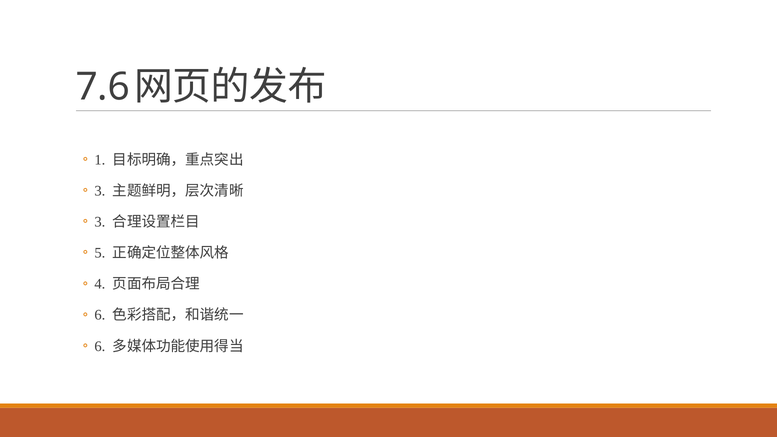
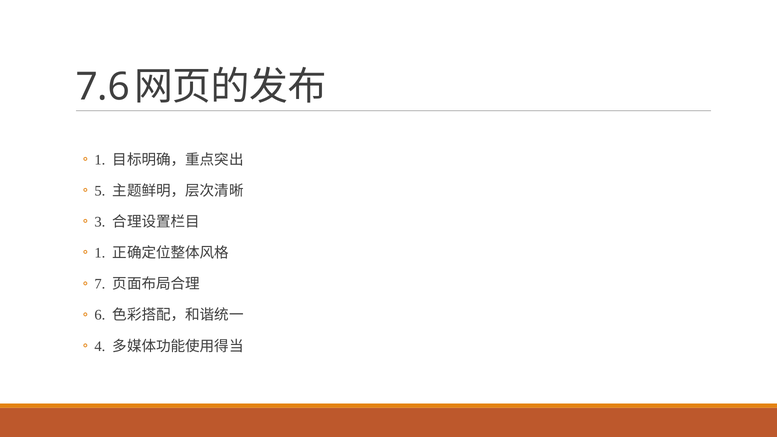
3 at (100, 191): 3 -> 5
5 at (100, 253): 5 -> 1
4: 4 -> 7
6 at (100, 346): 6 -> 4
